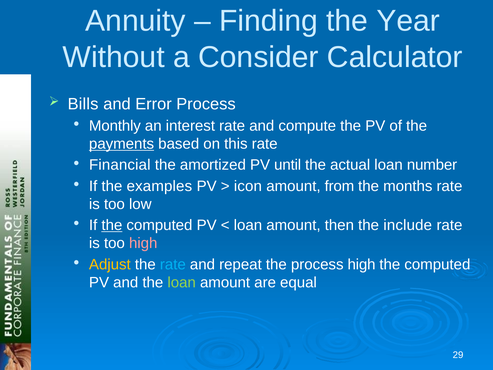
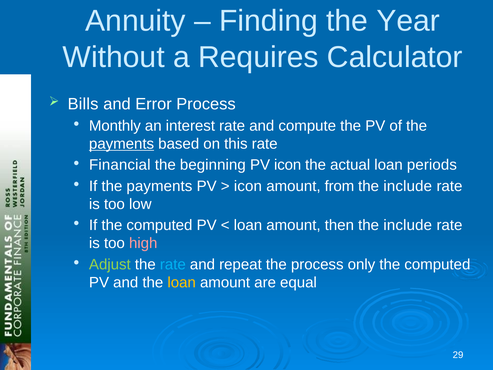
Consider: Consider -> Requires
amortized: amortized -> beginning
PV until: until -> icon
number: number -> periods
If the examples: examples -> payments
months at (408, 186): months -> include
the at (112, 225) underline: present -> none
Adjust colour: yellow -> light green
process high: high -> only
loan at (182, 282) colour: light green -> yellow
